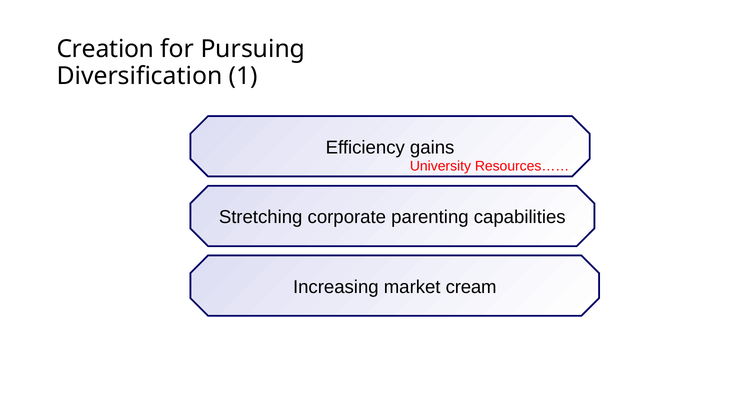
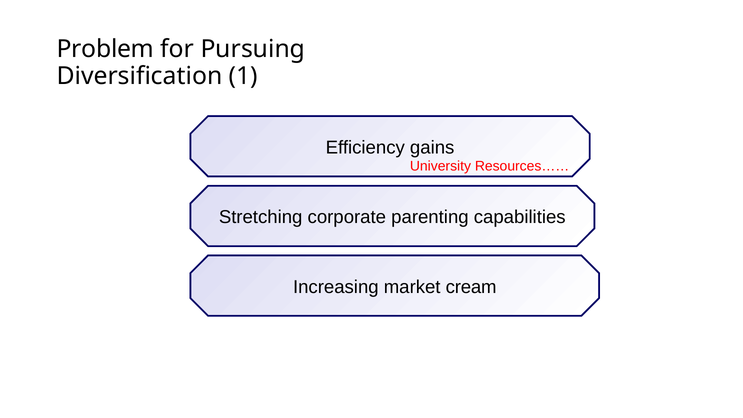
Creation: Creation -> Problem
